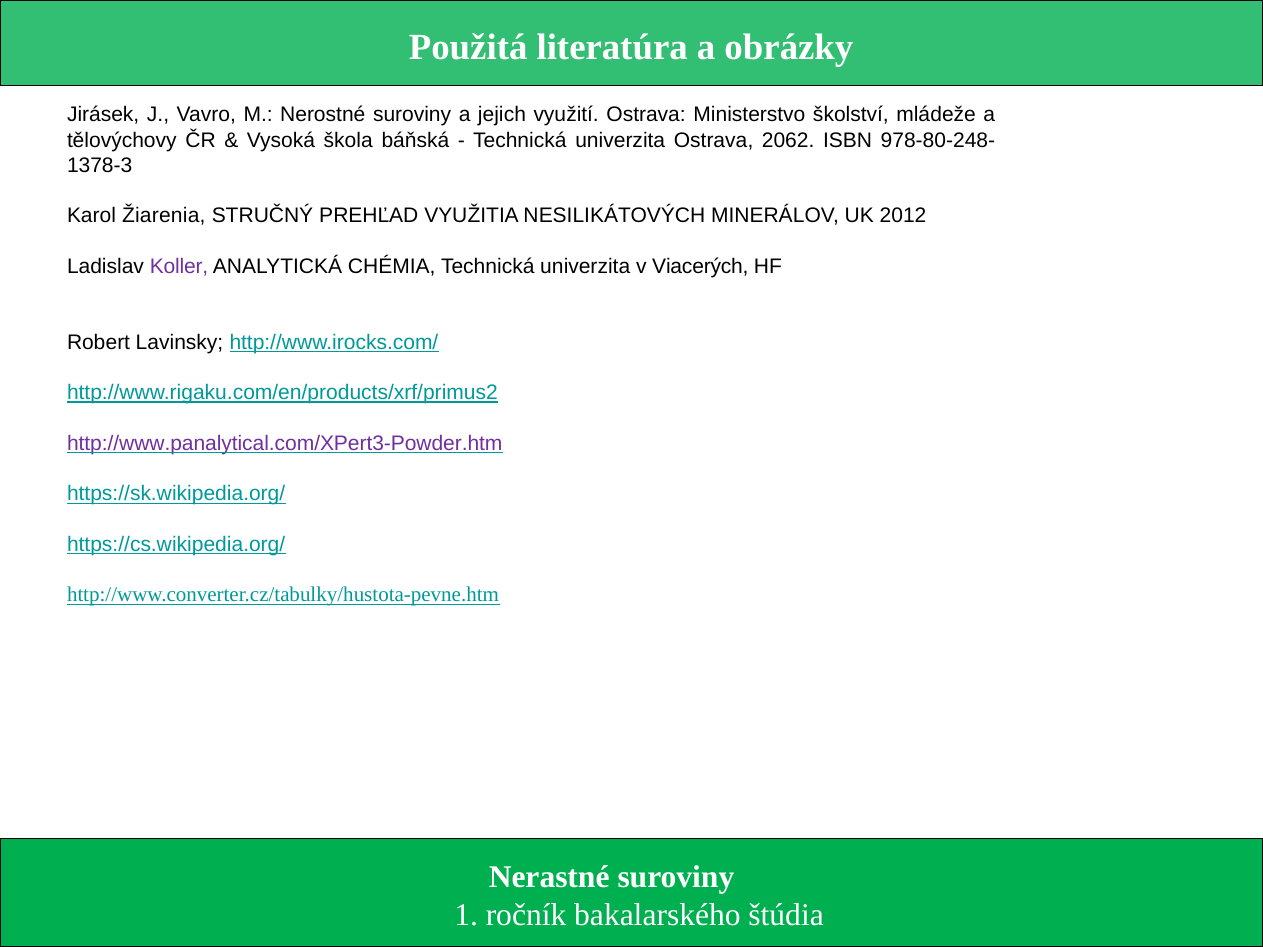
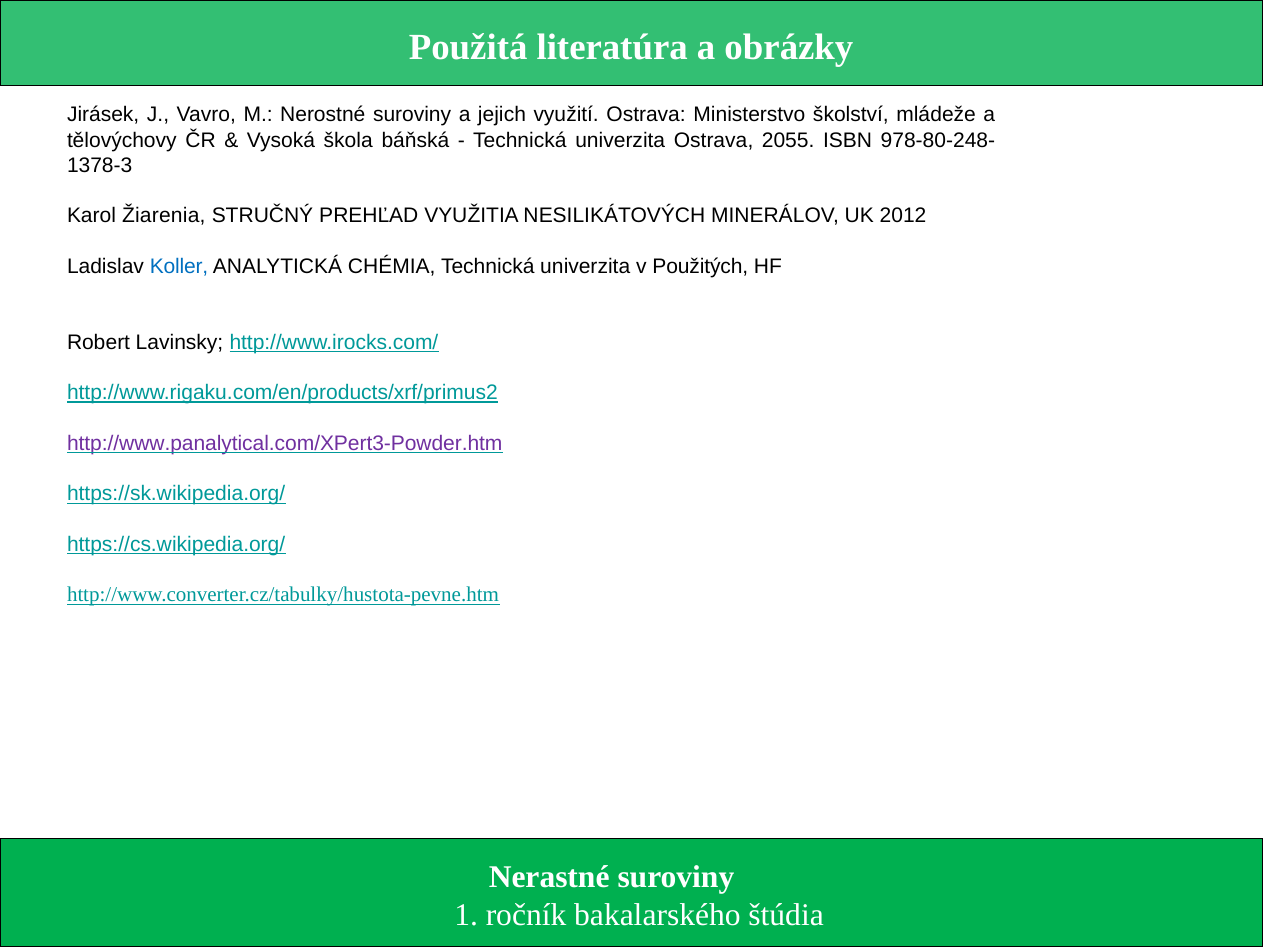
2062: 2062 -> 2055
Koller colour: purple -> blue
Viacerých: Viacerých -> Použitých
